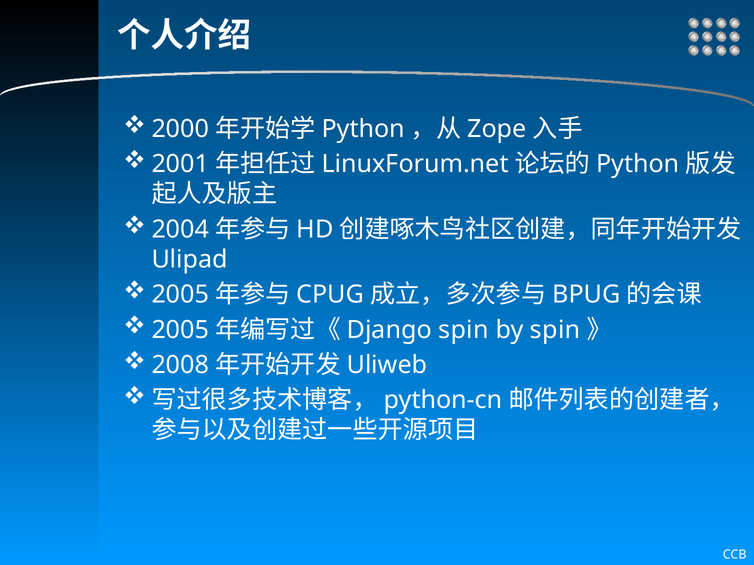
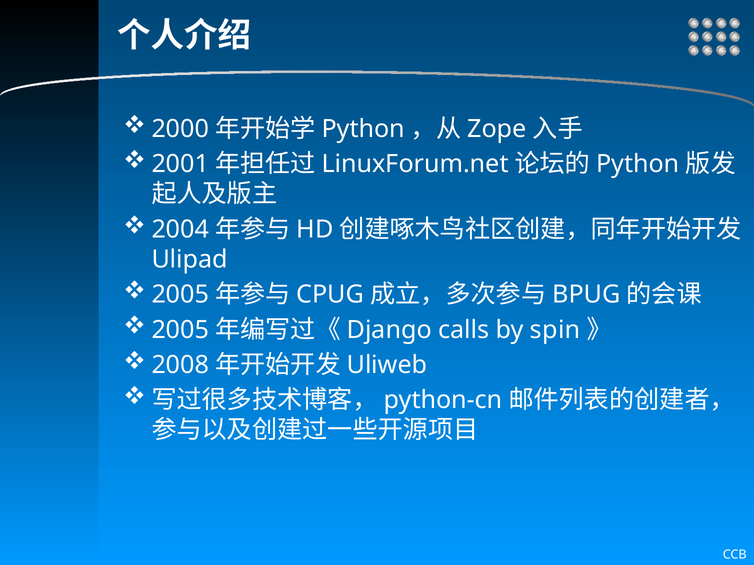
spin at (464, 330): spin -> calls
